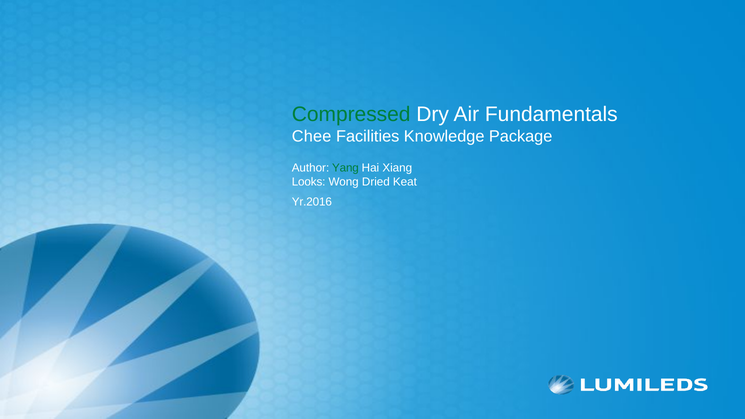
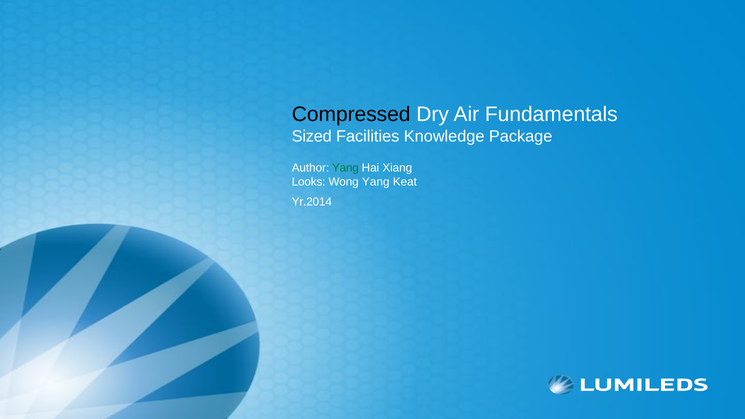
Compressed colour: green -> black
Chee: Chee -> Sized
Wong Dried: Dried -> Yang
Yr.2016: Yr.2016 -> Yr.2014
